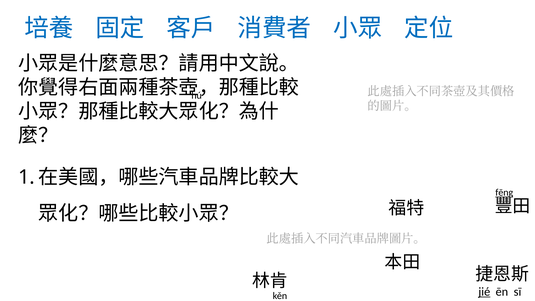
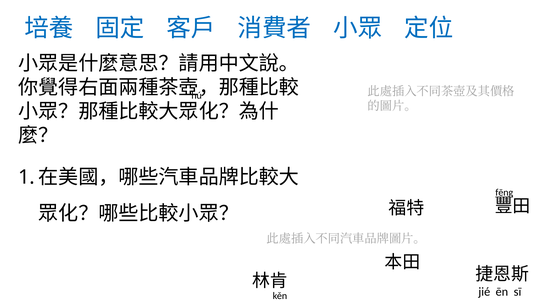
jié underline: present -> none
